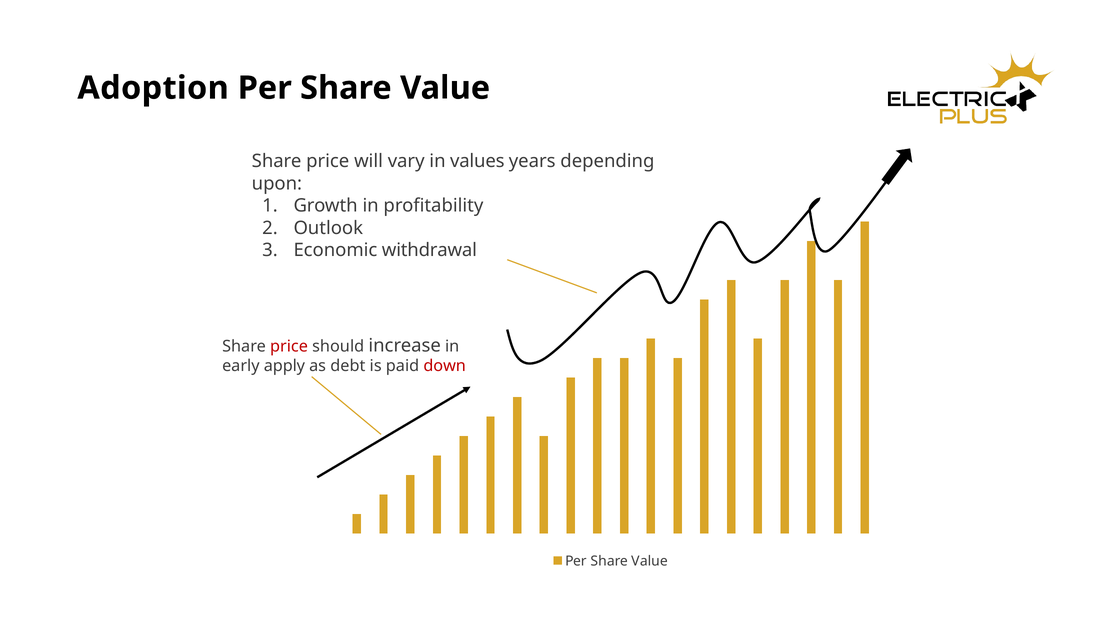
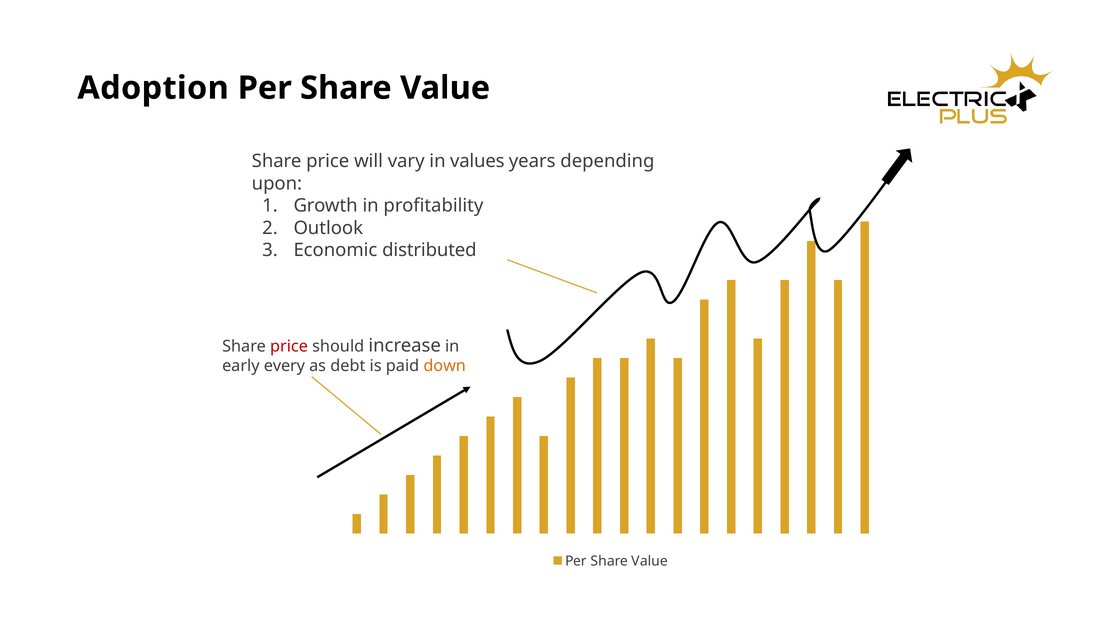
withdrawal: withdrawal -> distributed
apply: apply -> every
down colour: red -> orange
